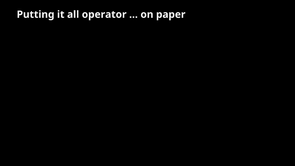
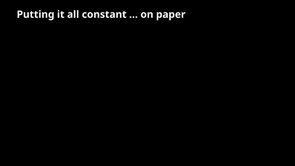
operator: operator -> constant
